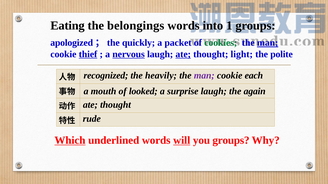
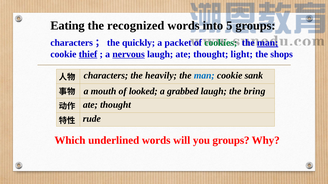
belongings: belongings -> recognized
1: 1 -> 5
apologized at (72, 43): apologized -> characters
ate at (183, 54) underline: present -> none
polite: polite -> shops
recognized at (106, 76): recognized -> characters
man at (204, 76) colour: purple -> blue
each: each -> sank
surprise: surprise -> grabbed
again: again -> bring
Which underline: present -> none
will underline: present -> none
